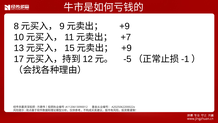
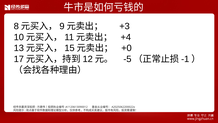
+9 at (125, 26): +9 -> +3
+7: +7 -> +4
+9 at (126, 48): +9 -> +0
